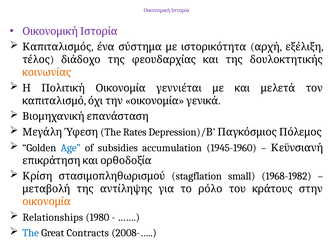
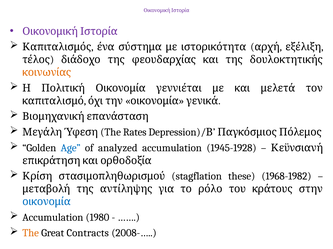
subsidies: subsidies -> analyzed
1945-1960: 1945-1960 -> 1945-1928
small: small -> these
οικονομία at (47, 202) colour: orange -> blue
Relationships at (53, 218): Relationships -> Accumulation
The at (31, 234) colour: blue -> orange
